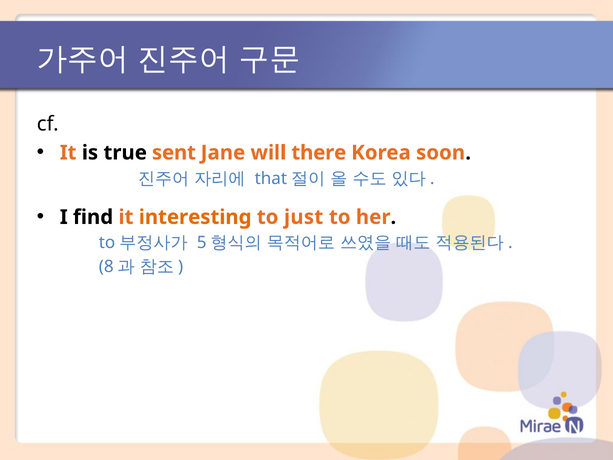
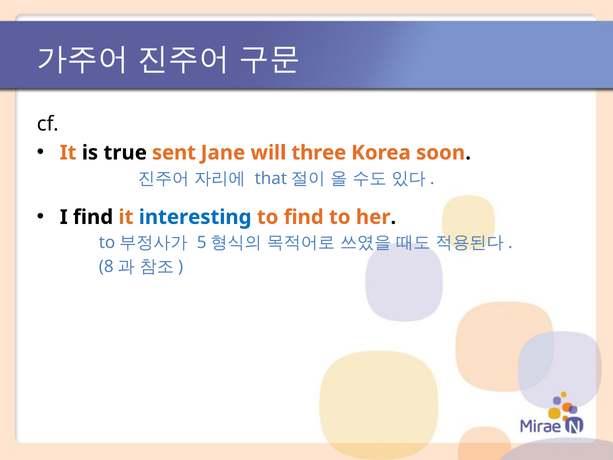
there: there -> three
interesting colour: orange -> blue
to just: just -> find
